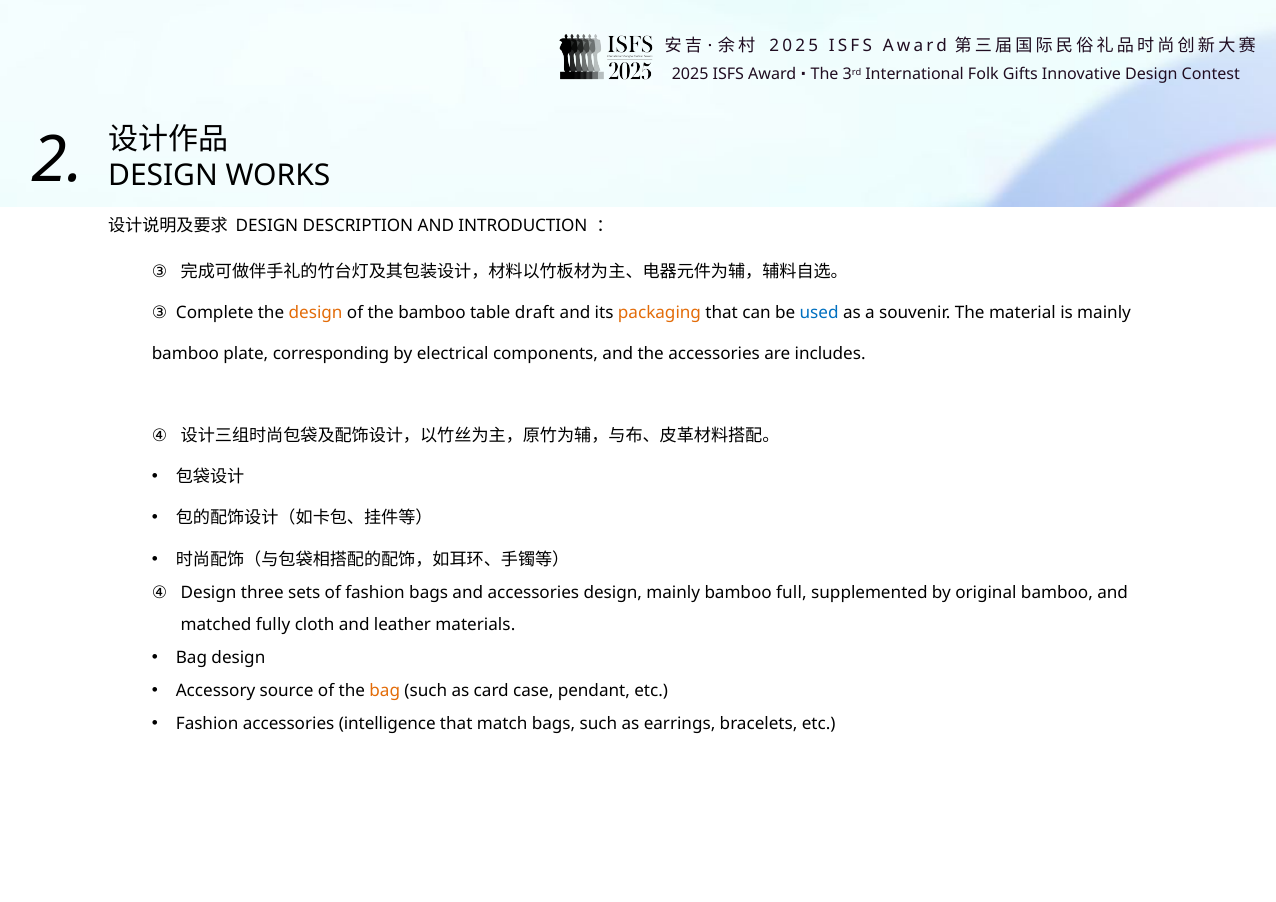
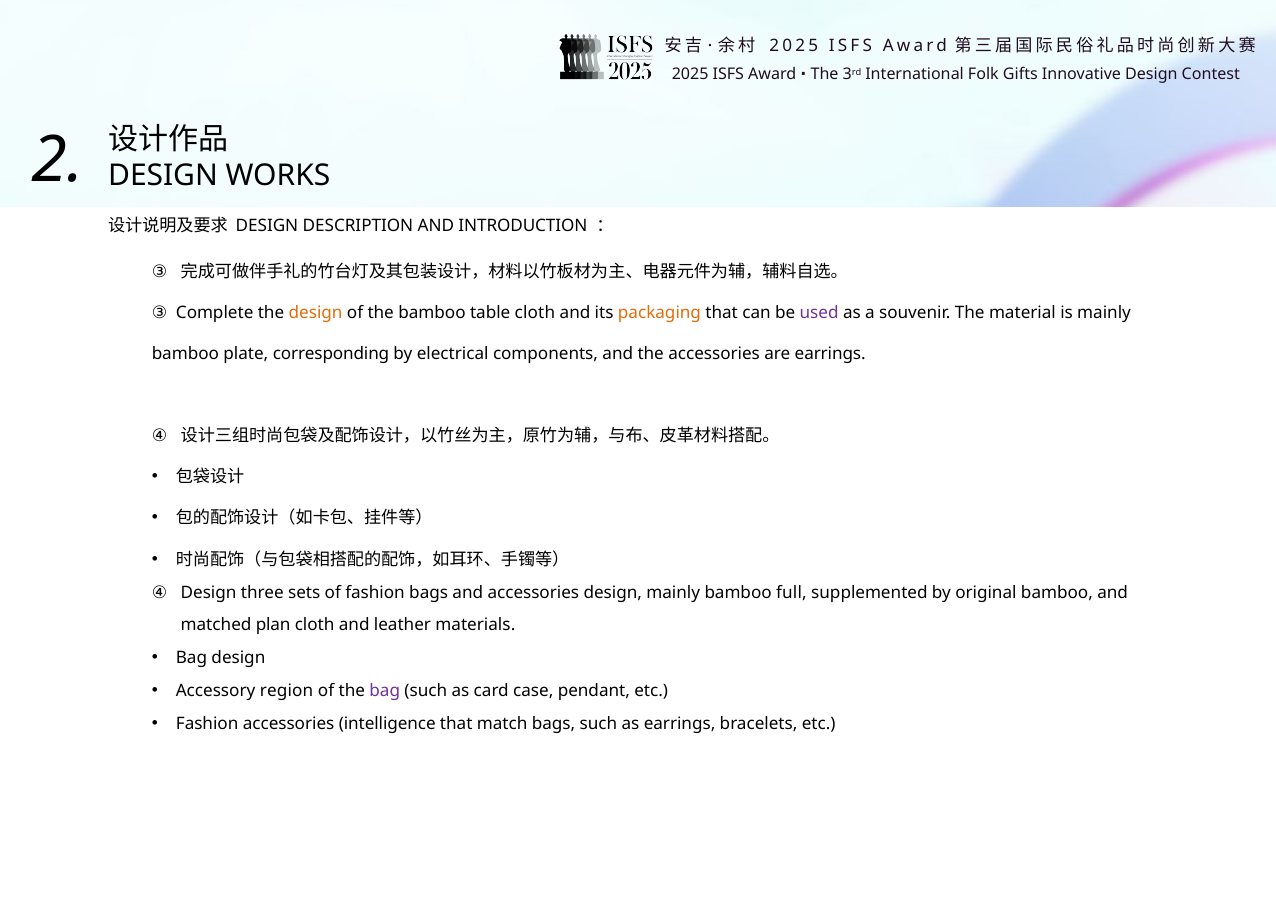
table draft: draft -> cloth
used colour: blue -> purple
are includes: includes -> earrings
fully: fully -> plan
source: source -> region
bag at (385, 691) colour: orange -> purple
